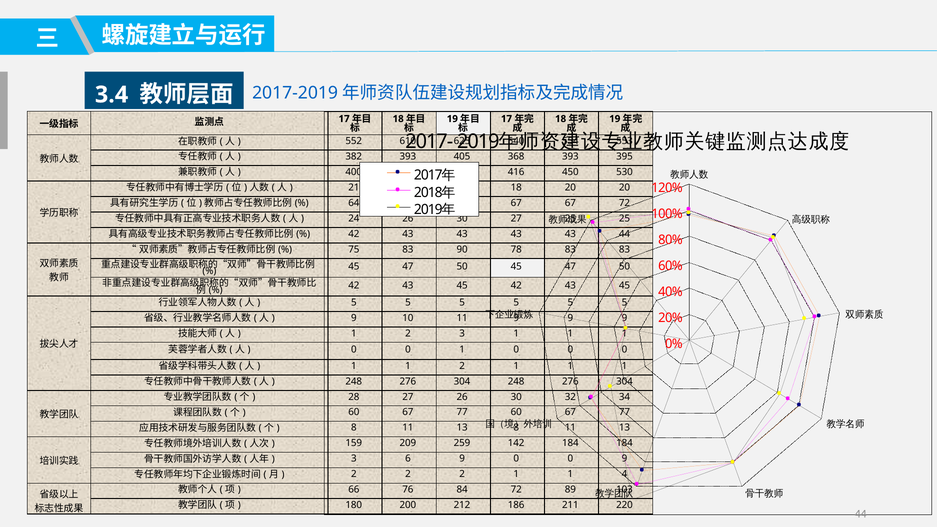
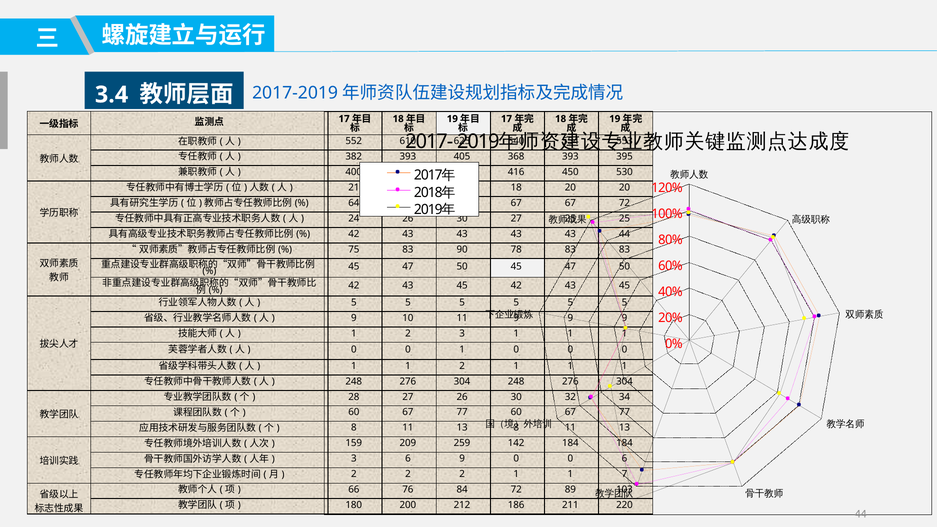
0 9: 9 -> 6
4: 4 -> 7
